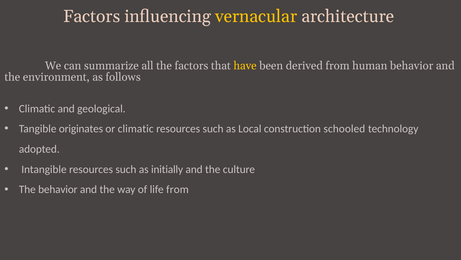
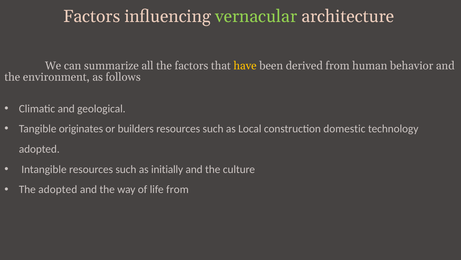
vernacular colour: yellow -> light green
or climatic: climatic -> builders
schooled: schooled -> domestic
The behavior: behavior -> adopted
